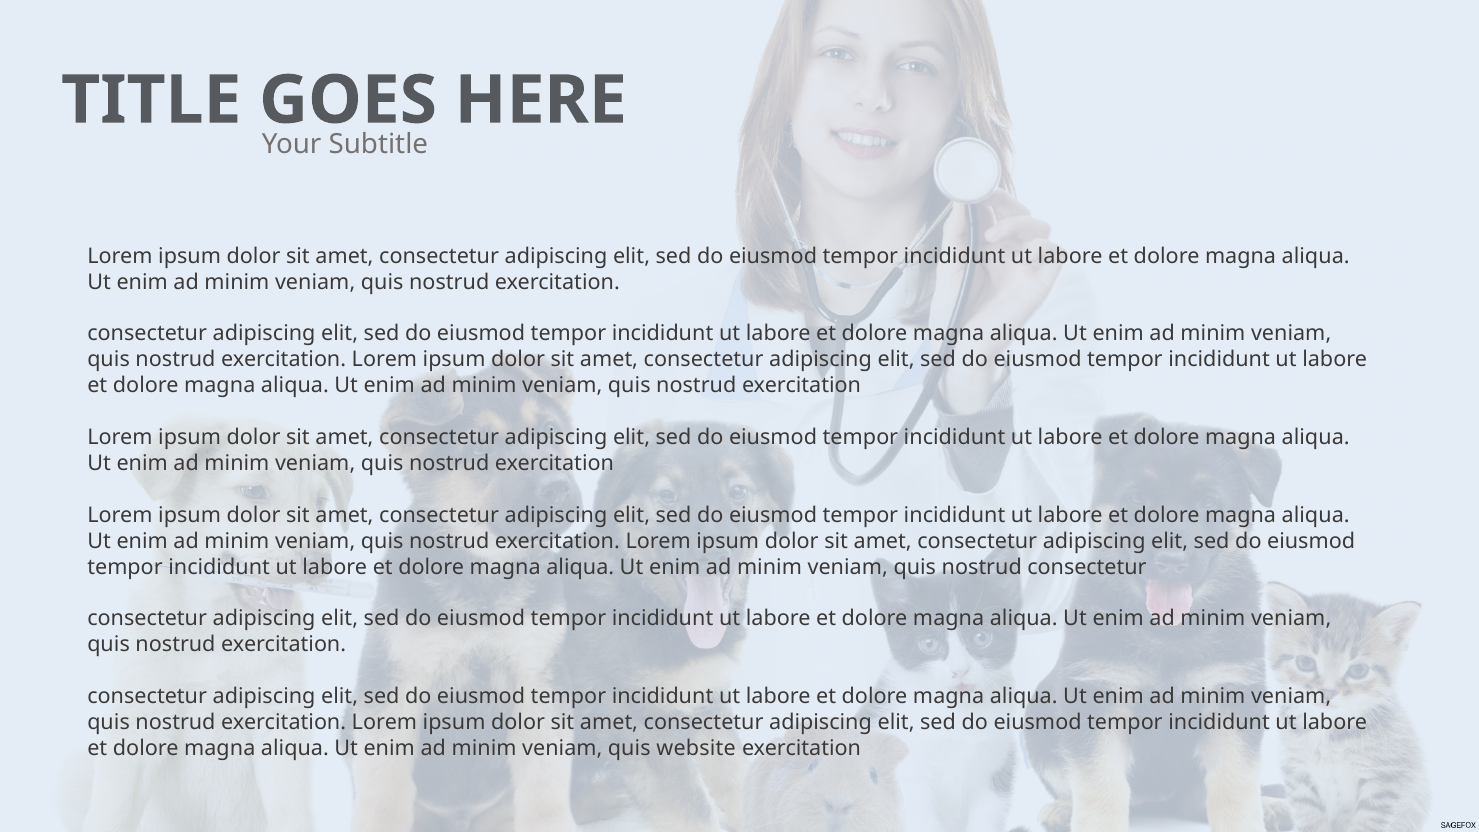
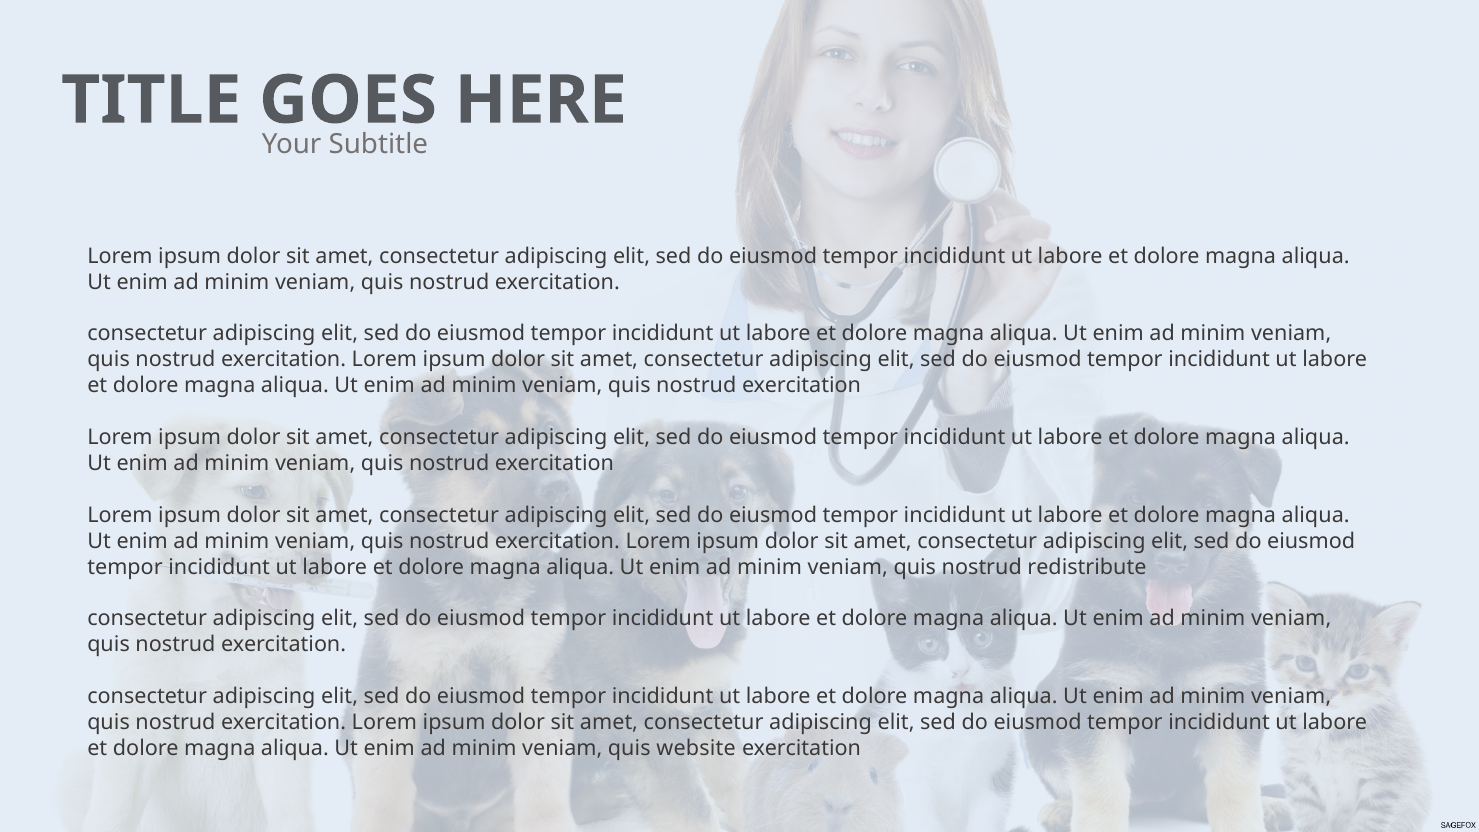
nostrud consectetur: consectetur -> redistribute
